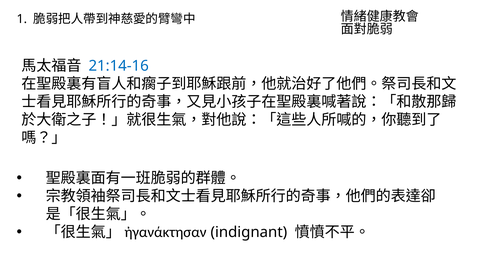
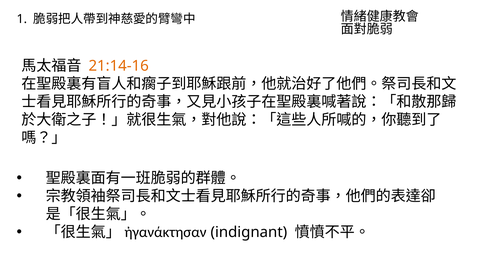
21:14-16 colour: blue -> orange
